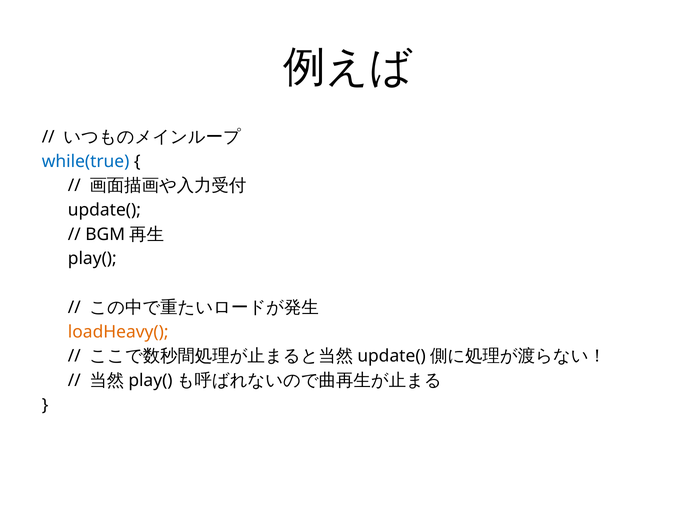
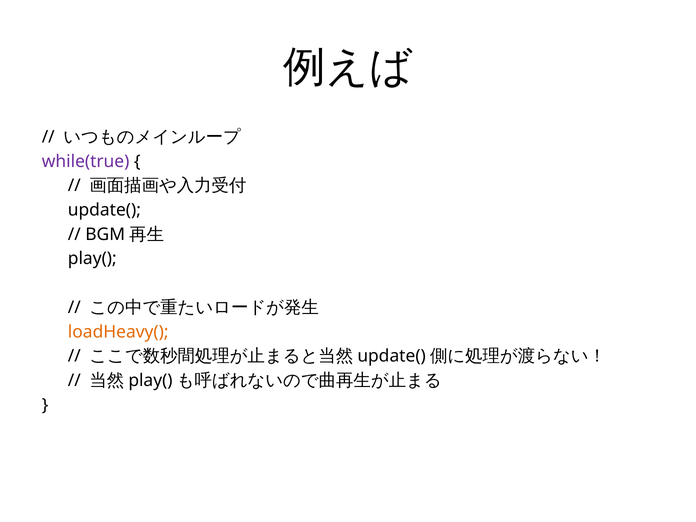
while(true colour: blue -> purple
